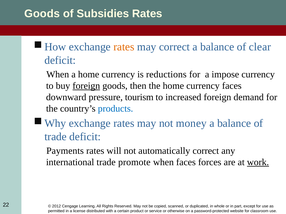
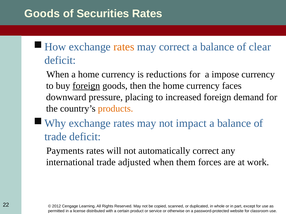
Subsidies: Subsidies -> Securities
tourism: tourism -> placing
products colour: blue -> orange
money: money -> impact
promote: promote -> adjusted
when faces: faces -> them
work underline: present -> none
